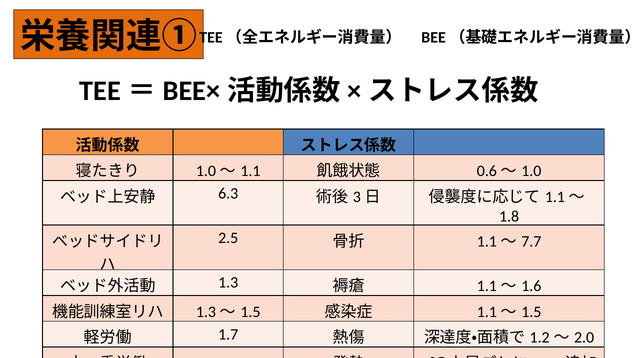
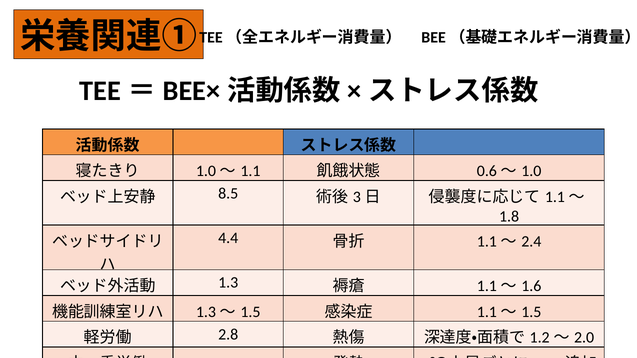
6.3: 6.3 -> 8.5
2.5: 2.5 -> 4.4
7.7: 7.7 -> 2.4
1.7: 1.7 -> 2.8
